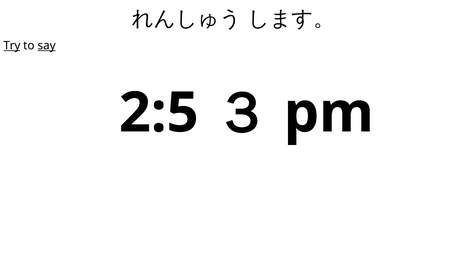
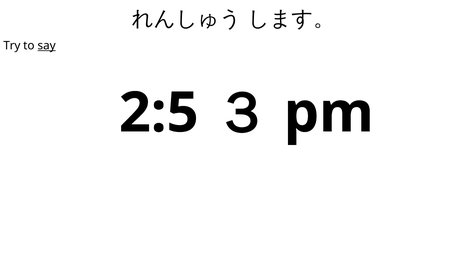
Try underline: present -> none
